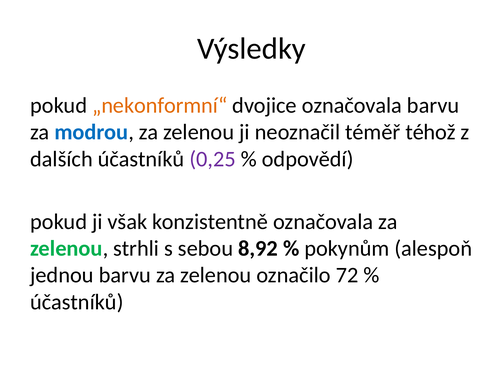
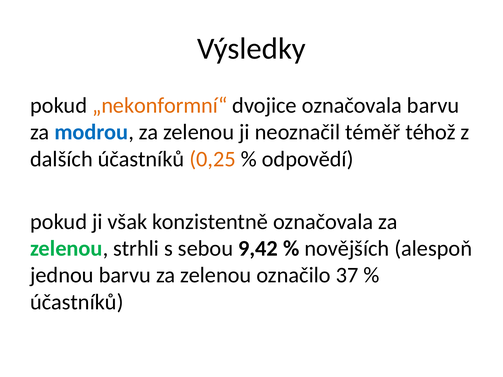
0,25 colour: purple -> orange
8,92: 8,92 -> 9,42
pokynům: pokynům -> novějších
72: 72 -> 37
